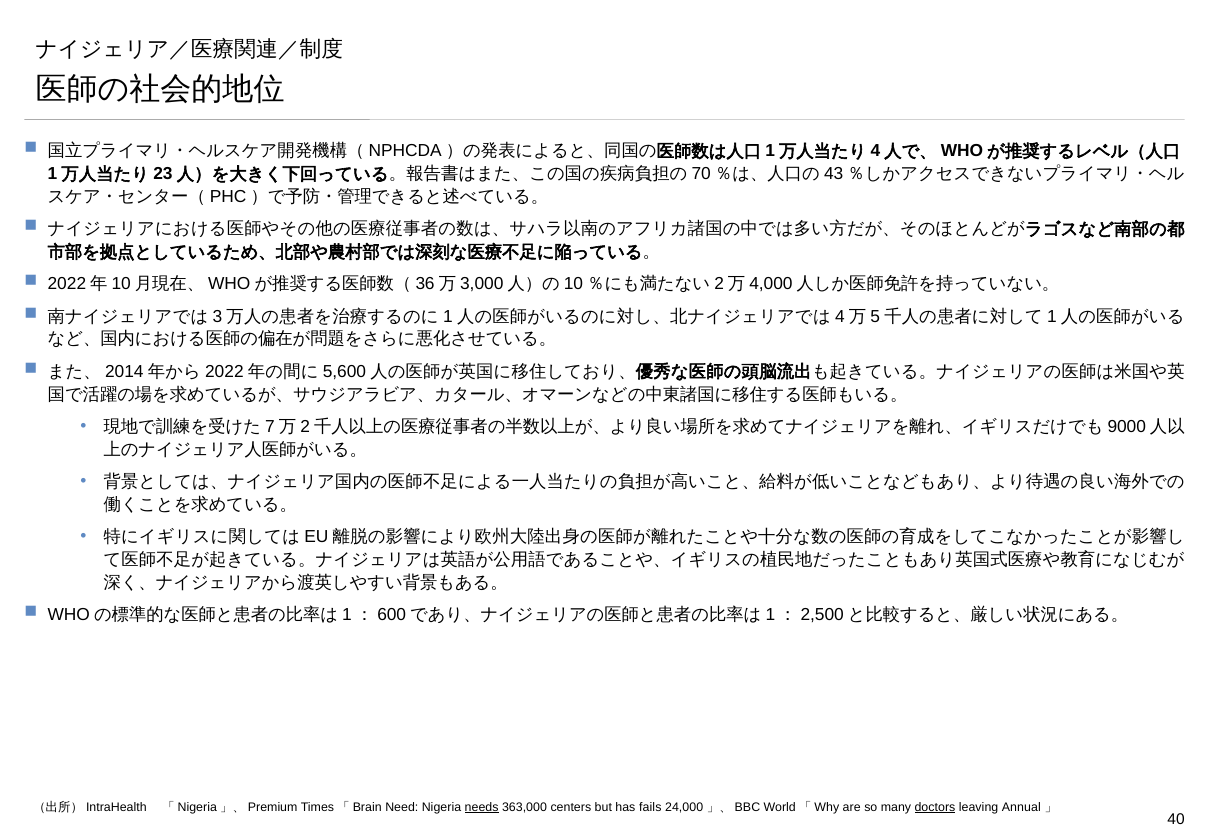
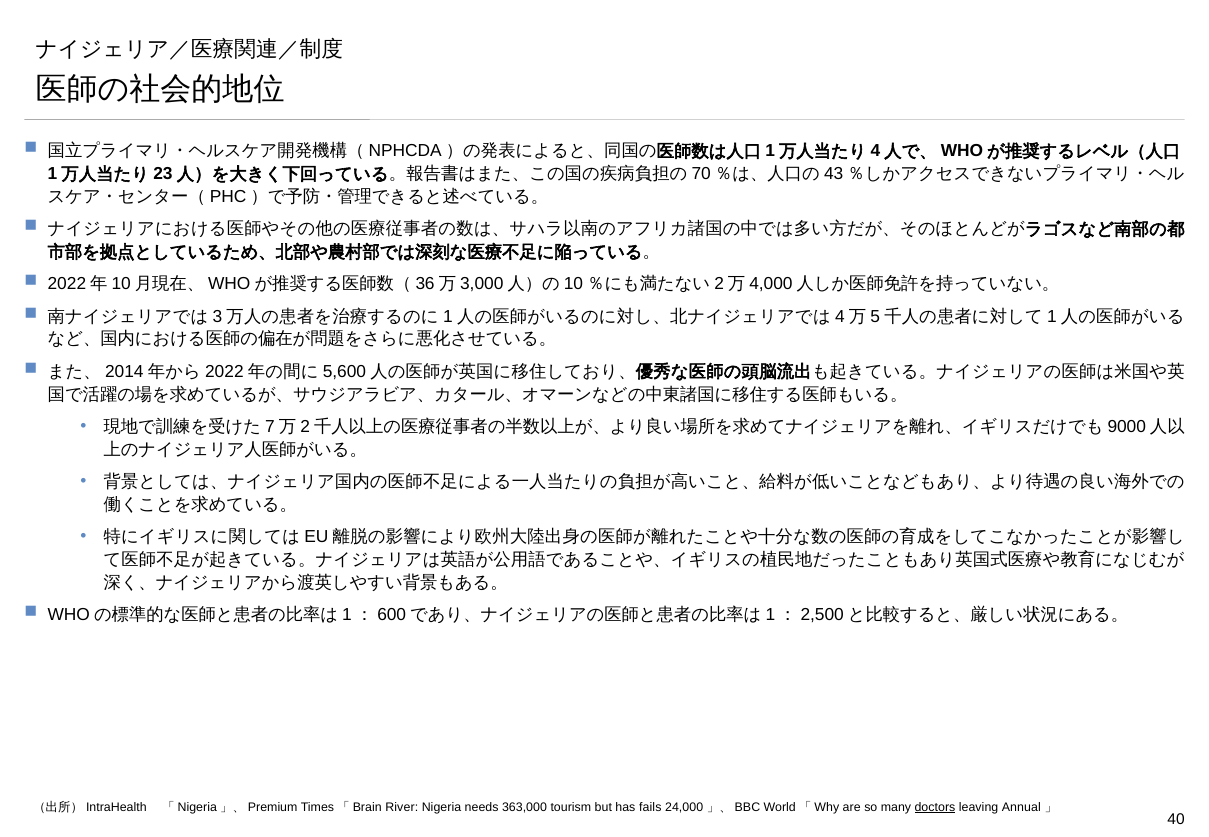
Need: Need -> River
needs underline: present -> none
centers: centers -> tourism
